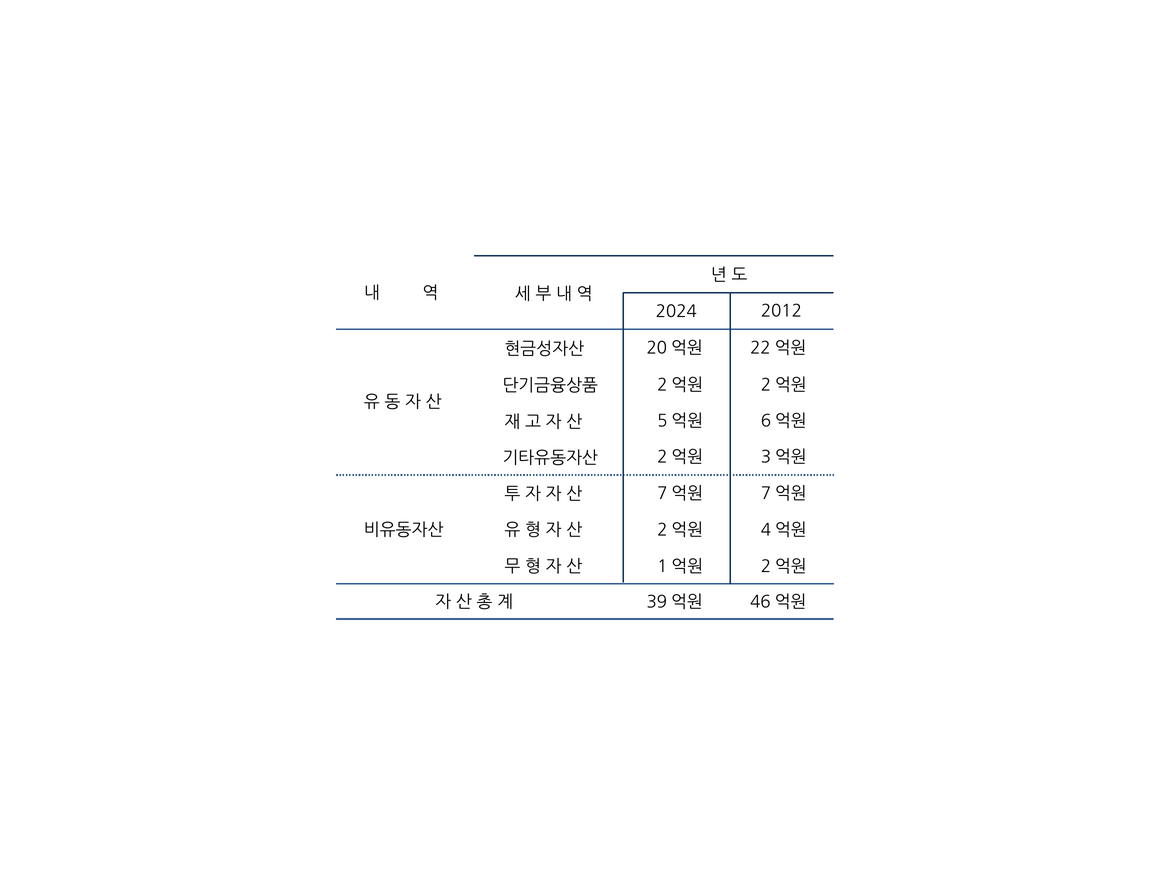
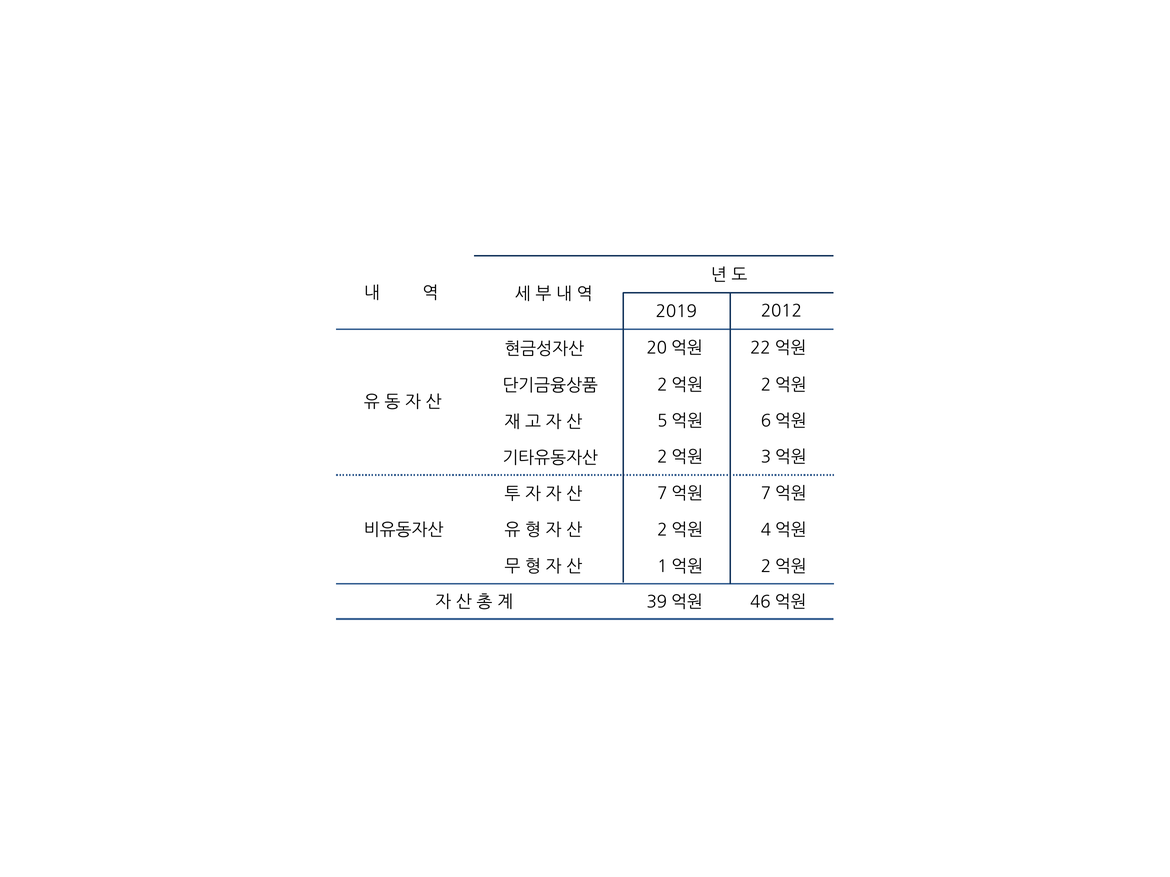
2024: 2024 -> 2019
